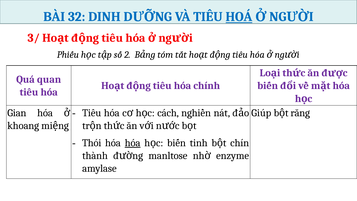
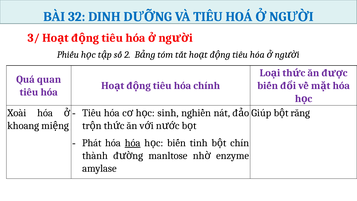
HOÁ underline: present -> none
cách: cách -> sinh
Gian: Gian -> Xoài
Thói: Thói -> Phát
